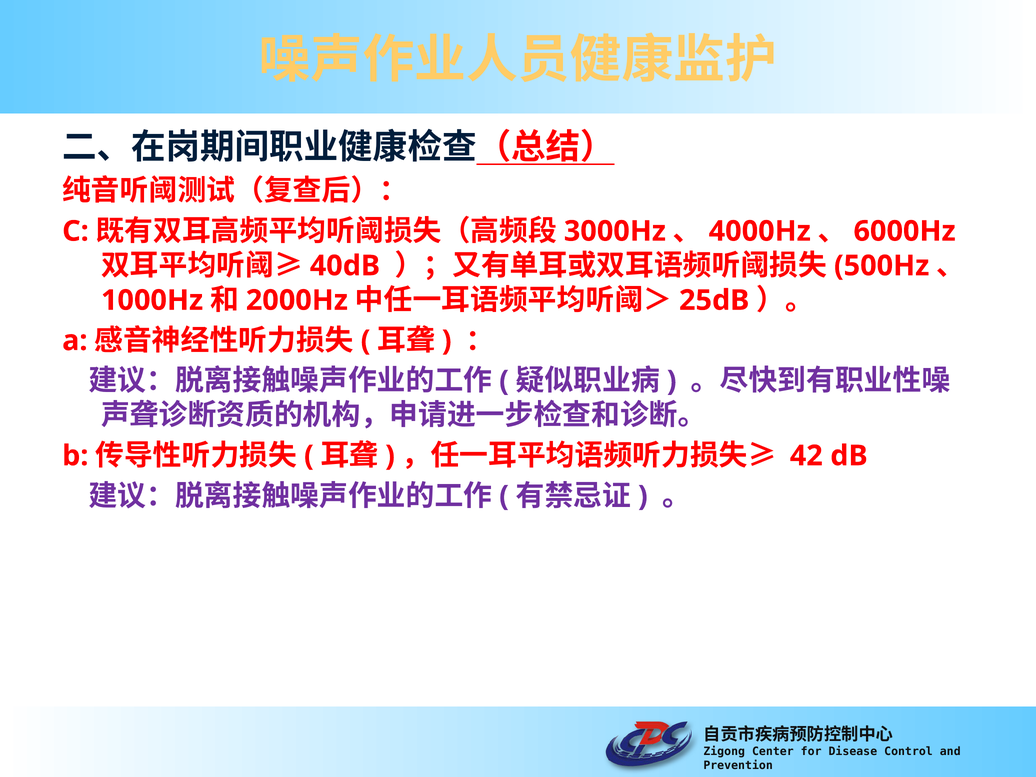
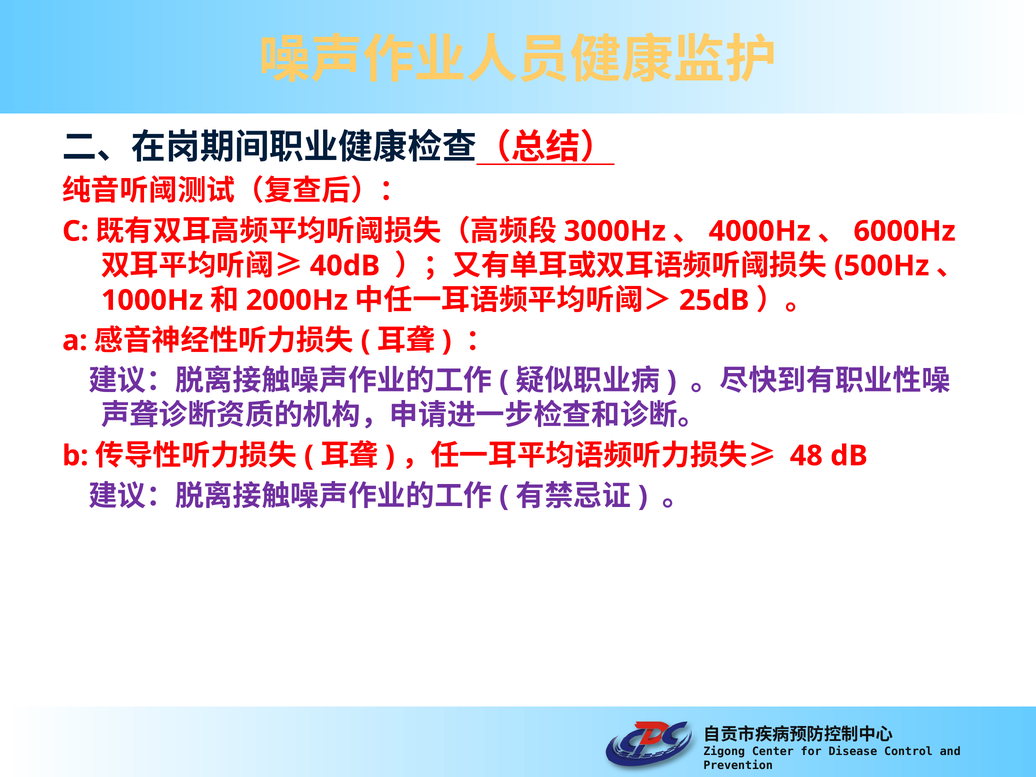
42: 42 -> 48
